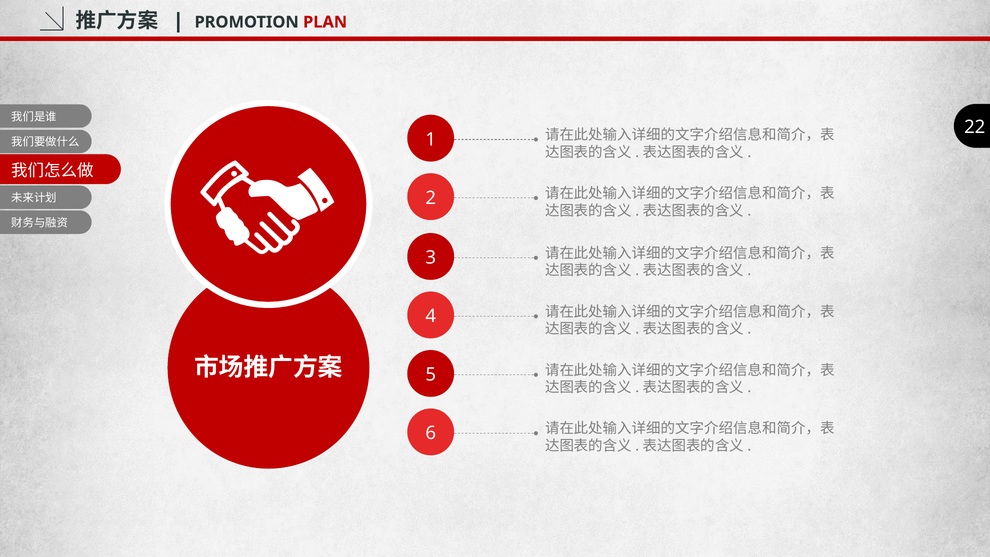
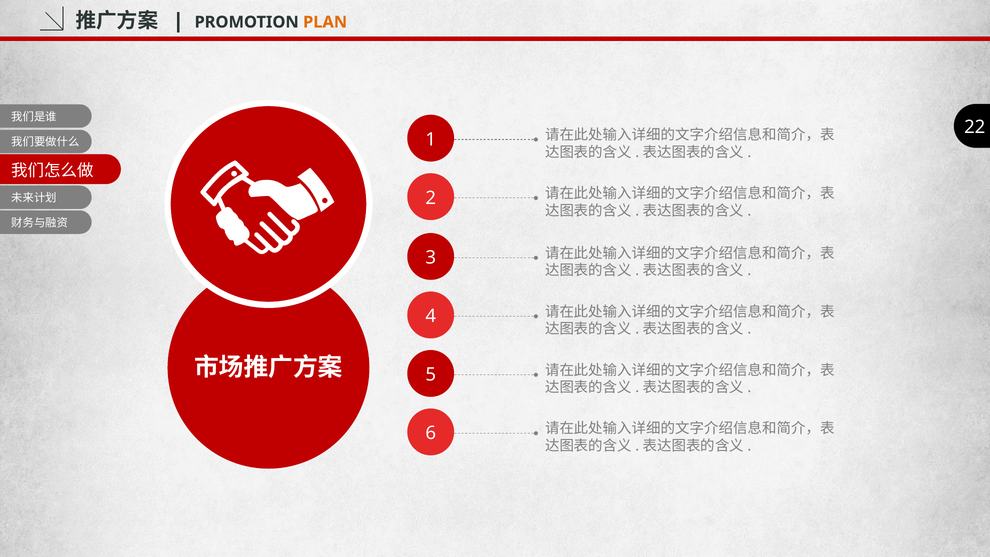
PLAN colour: red -> orange
